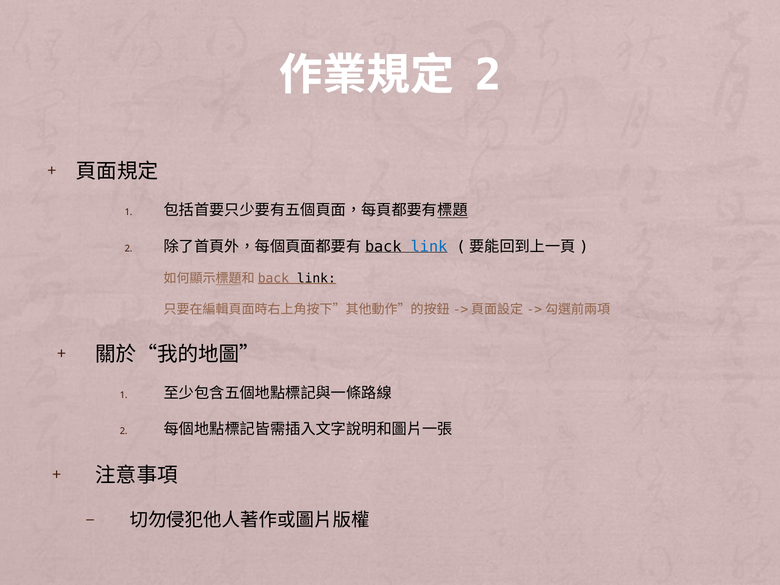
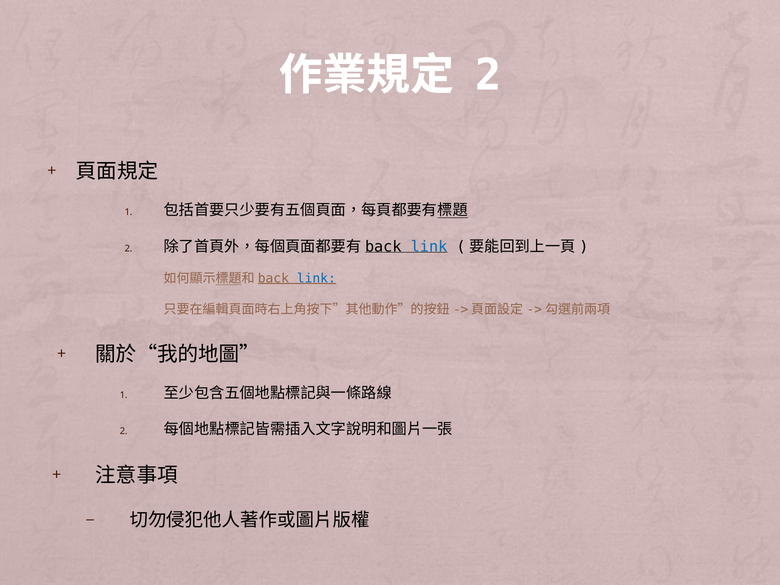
link at (316, 279) colour: black -> blue
